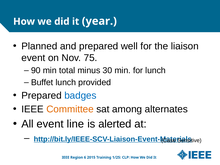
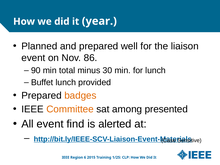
75: 75 -> 86
badges colour: blue -> orange
alternates: alternates -> presented
line: line -> find
